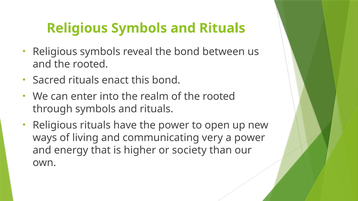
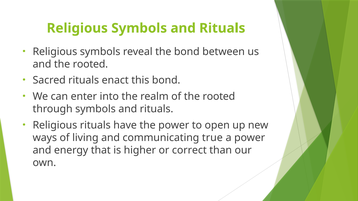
very: very -> true
society: society -> correct
